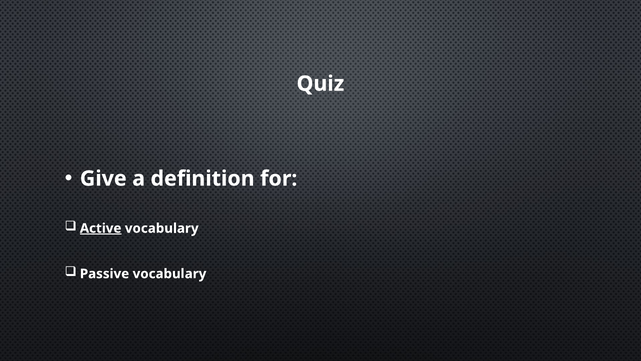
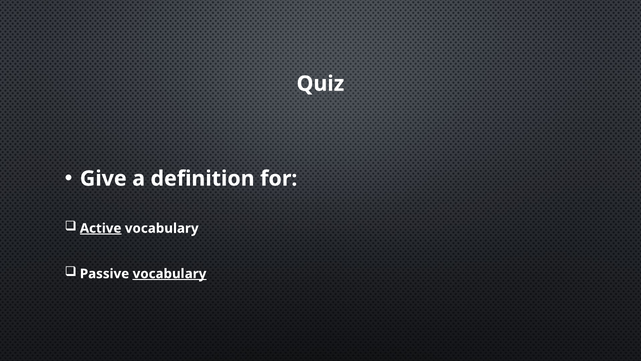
vocabulary at (169, 273) underline: none -> present
